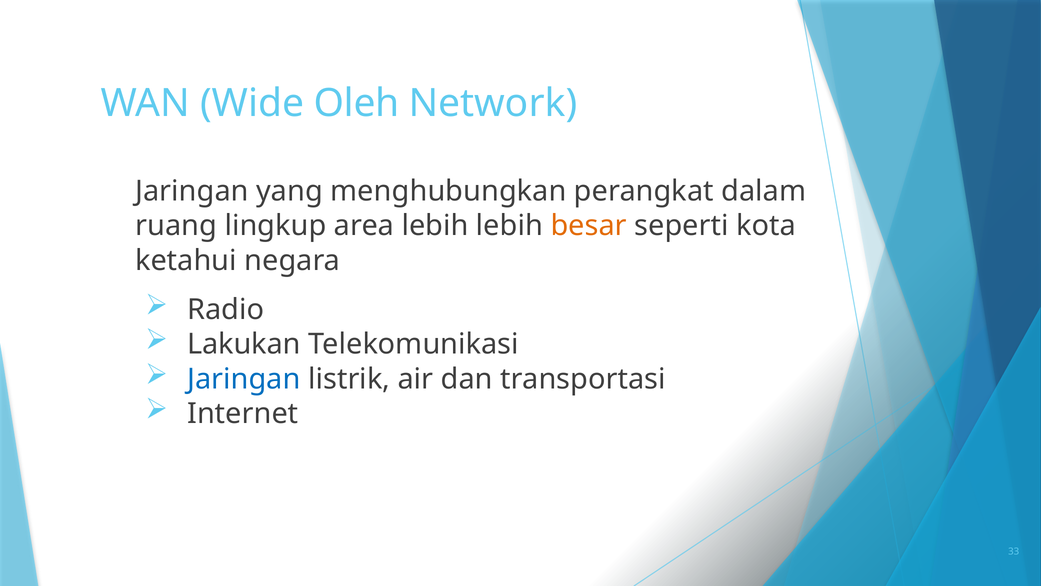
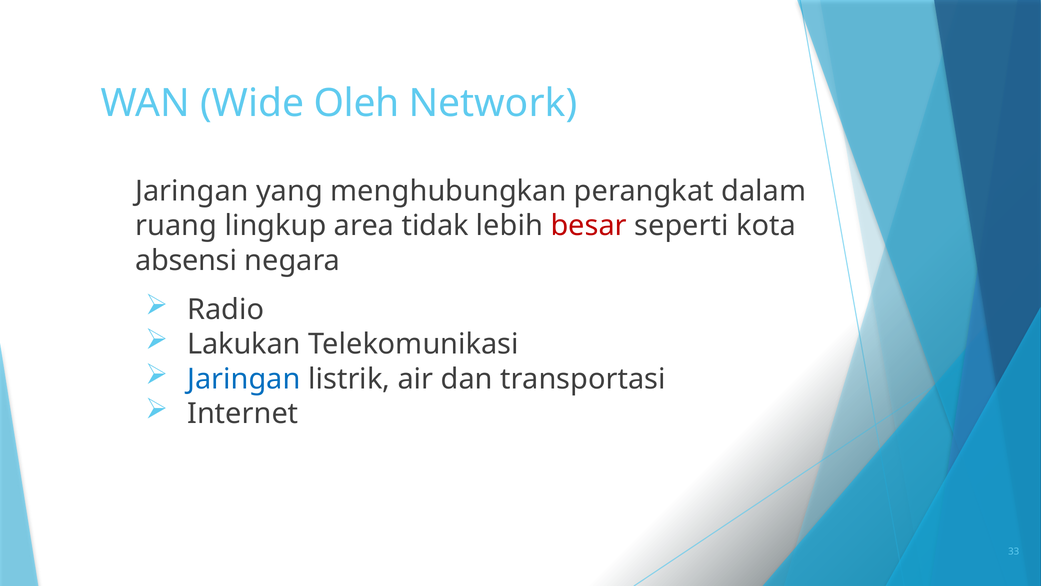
area lebih: lebih -> tidak
besar colour: orange -> red
ketahui: ketahui -> absensi
